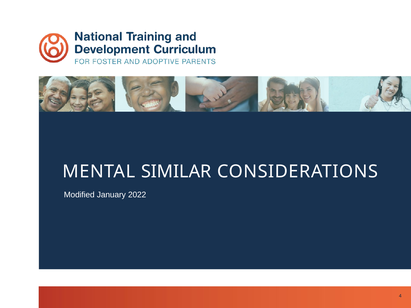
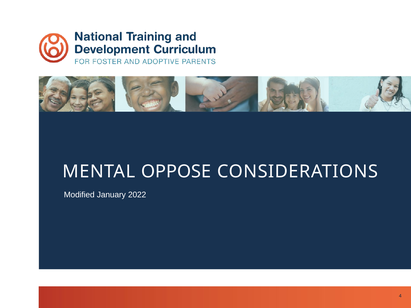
SIMILAR: SIMILAR -> OPPOSE
